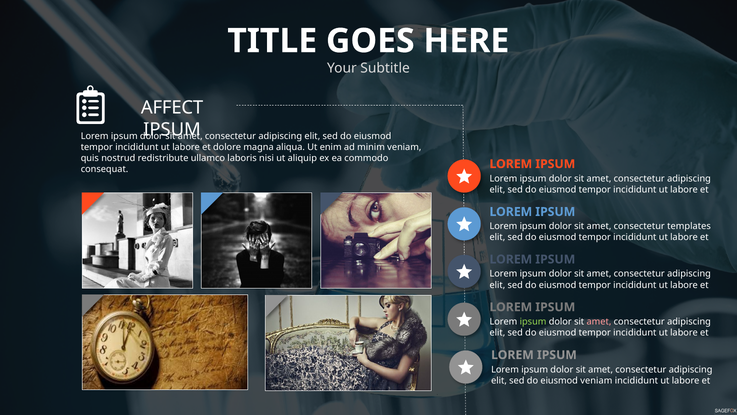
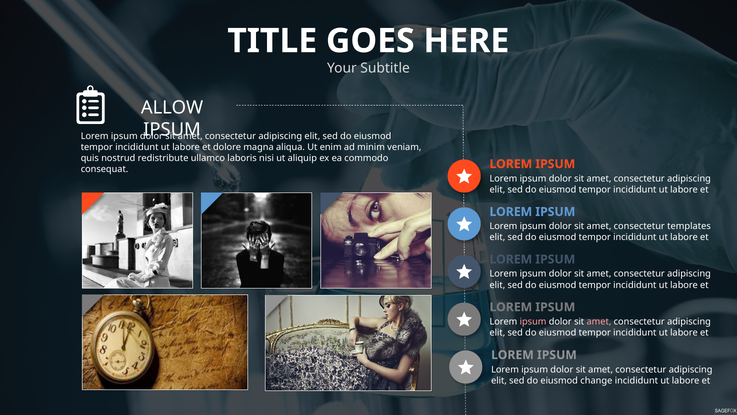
AFFECT: AFFECT -> ALLOW
ipsum at (533, 321) colour: light green -> pink
eiusmod veniam: veniam -> change
